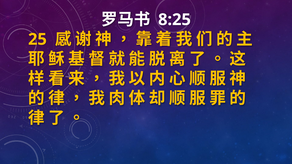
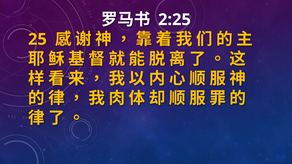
8:25: 8:25 -> 2:25
